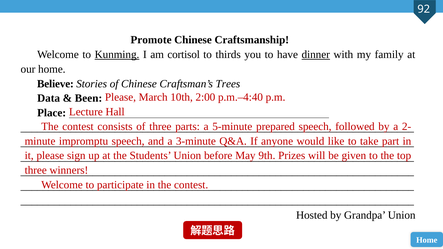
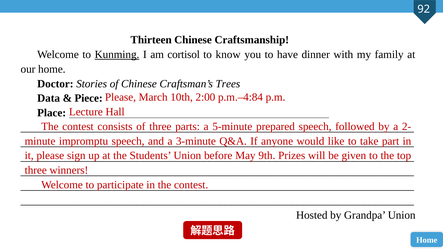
Promote: Promote -> Thirteen
thirds: thirds -> know
dinner underline: present -> none
Believe: Believe -> Doctor
p.m.–4:40: p.m.–4:40 -> p.m.–4:84
Been: Been -> Piece
